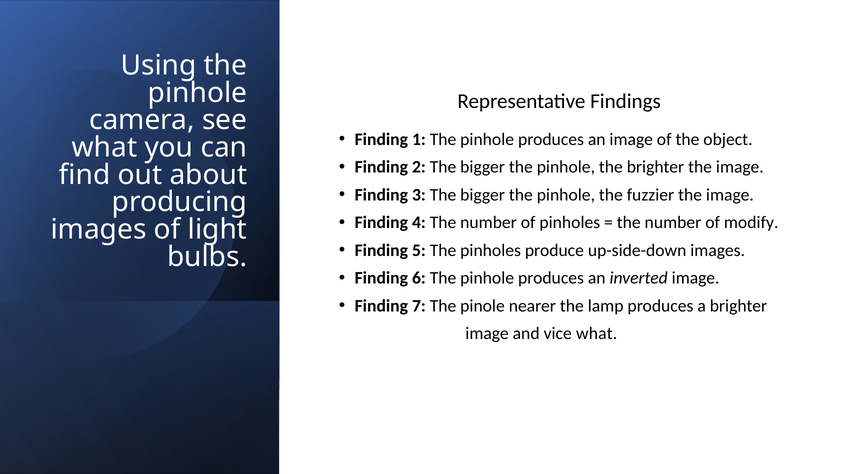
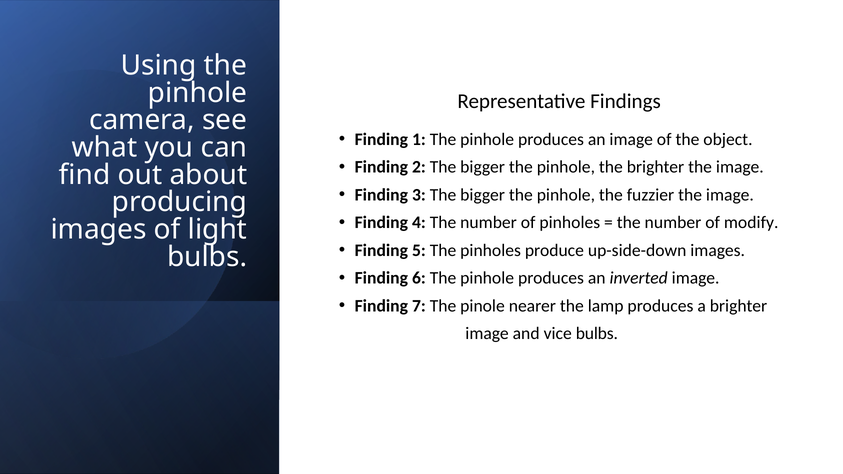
vice what: what -> bulbs
